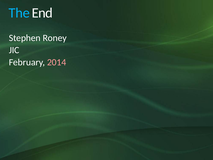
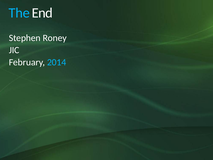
2014 colour: pink -> light blue
